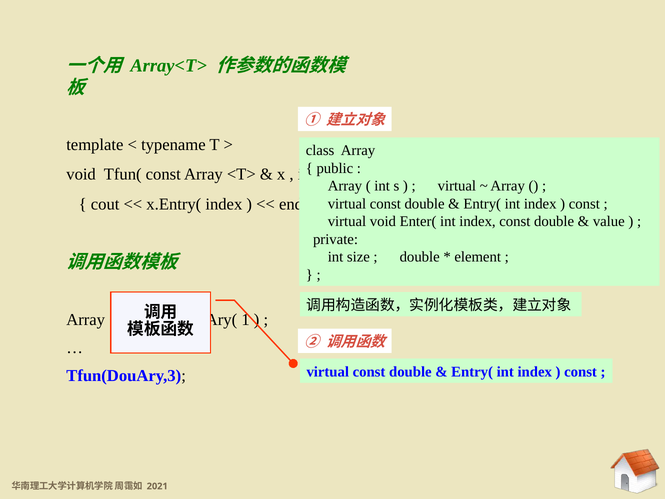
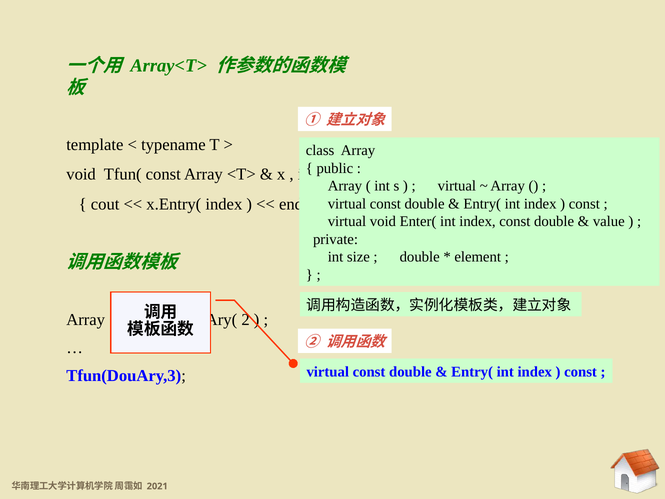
1: 1 -> 2
